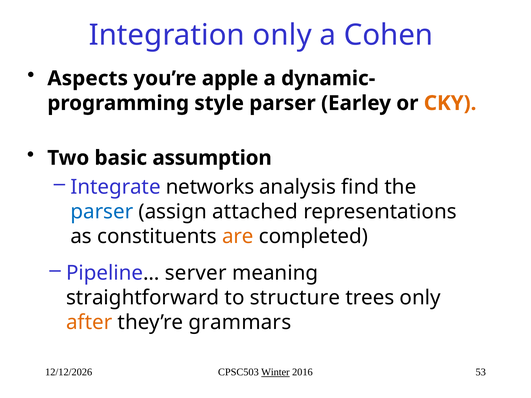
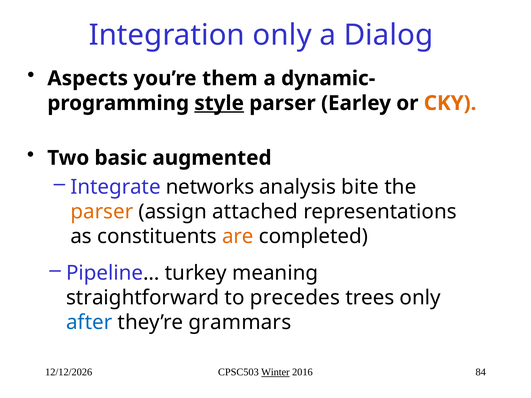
Cohen: Cohen -> Dialog
apple: apple -> them
style underline: none -> present
assumption: assumption -> augmented
find: find -> bite
parser at (102, 212) colour: blue -> orange
server: server -> turkey
structure: structure -> precedes
after colour: orange -> blue
53: 53 -> 84
